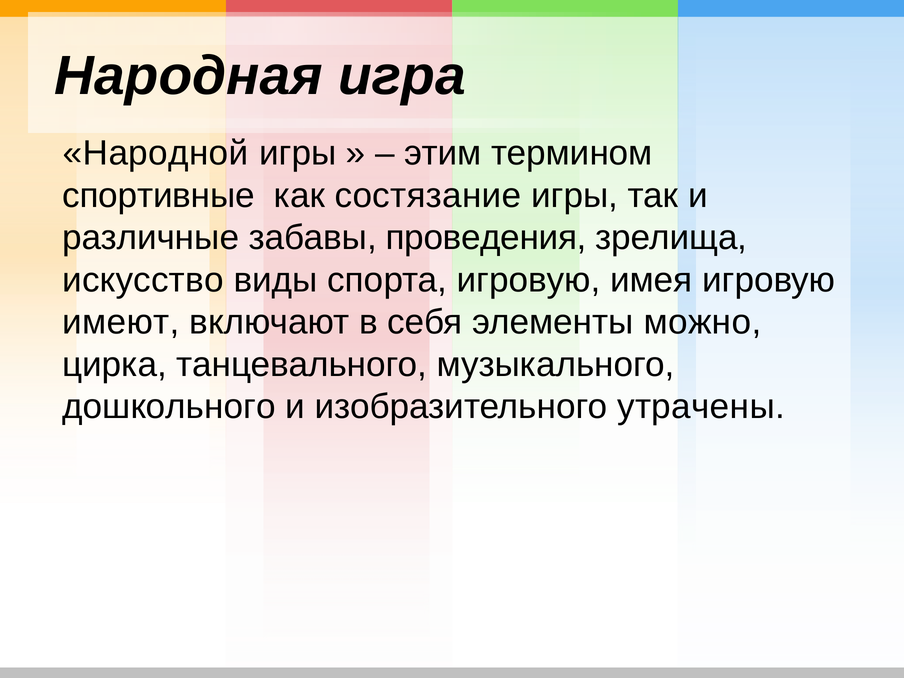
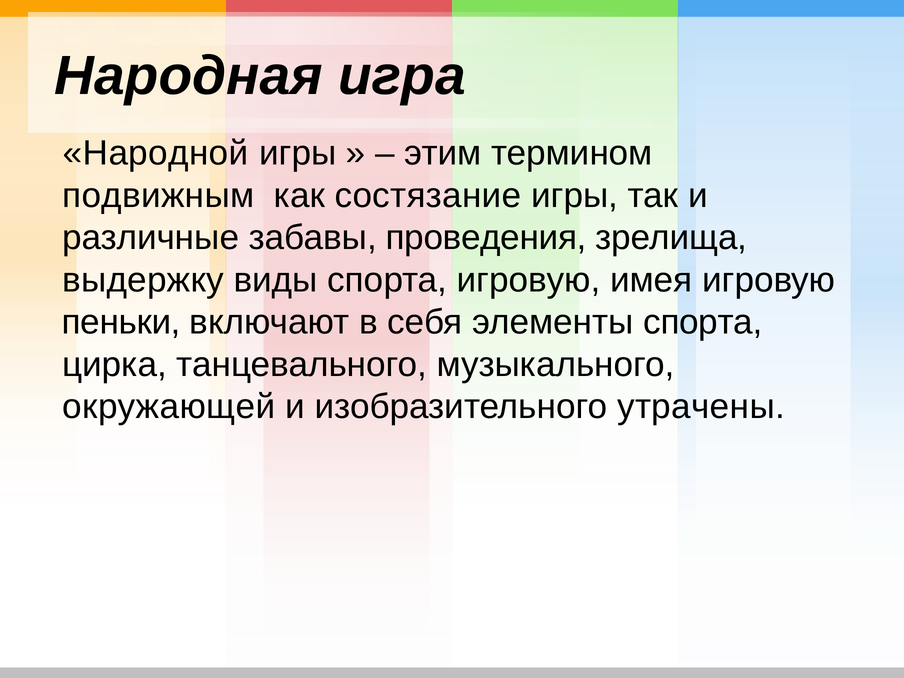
спортивные: спортивные -> подвижным
искусство: искусство -> выдержку
имеют: имеют -> пеньки
элементы можно: можно -> спорта
дошкольного: дошкольного -> окружающей
